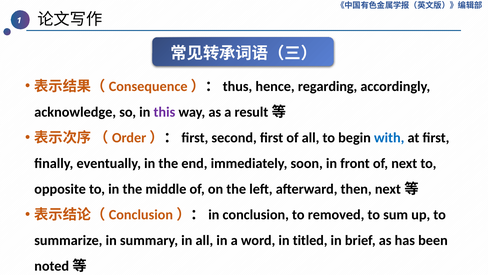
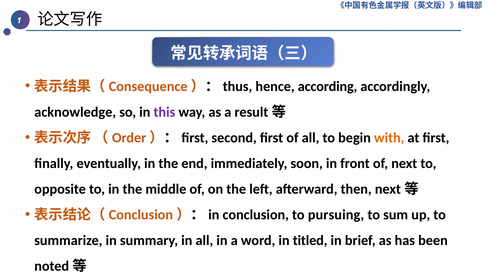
regarding: regarding -> according
with colour: blue -> orange
removed: removed -> pursuing
